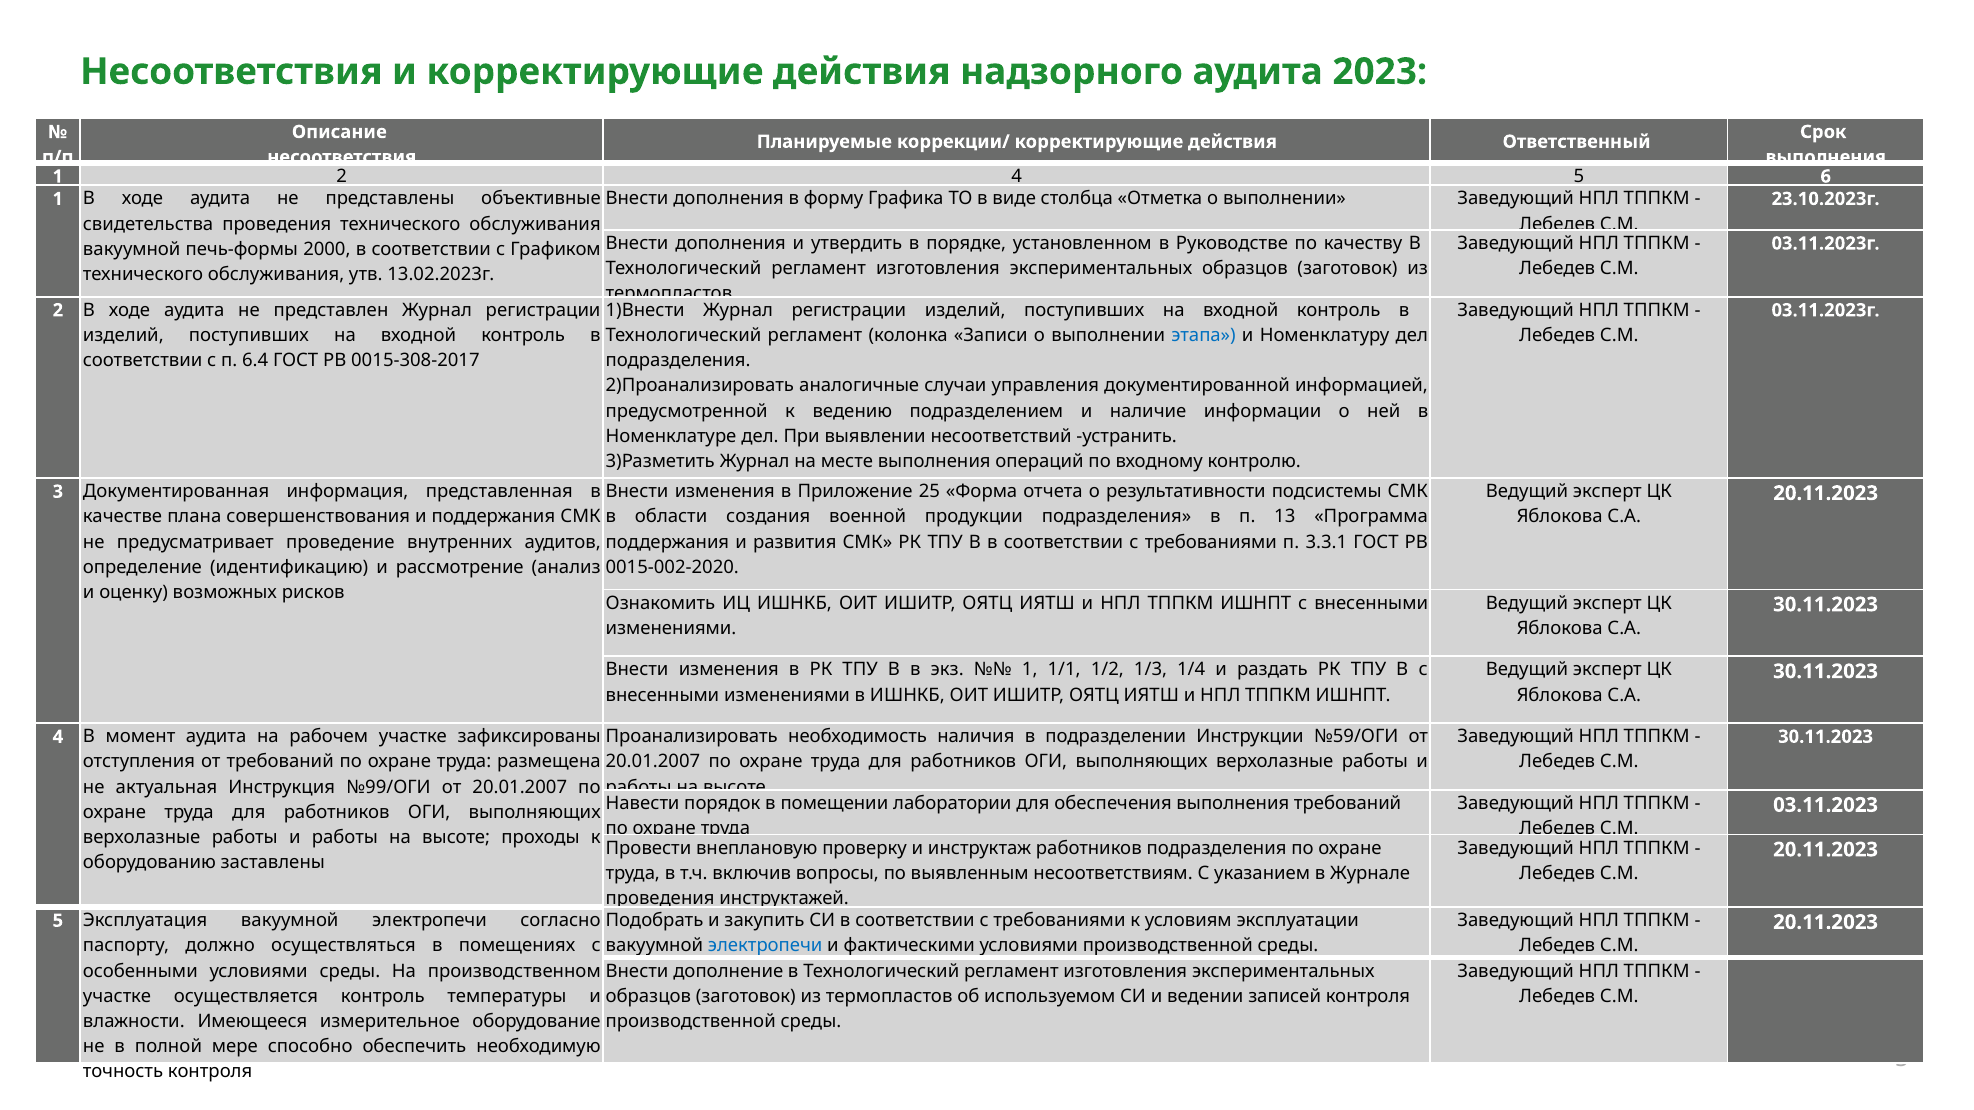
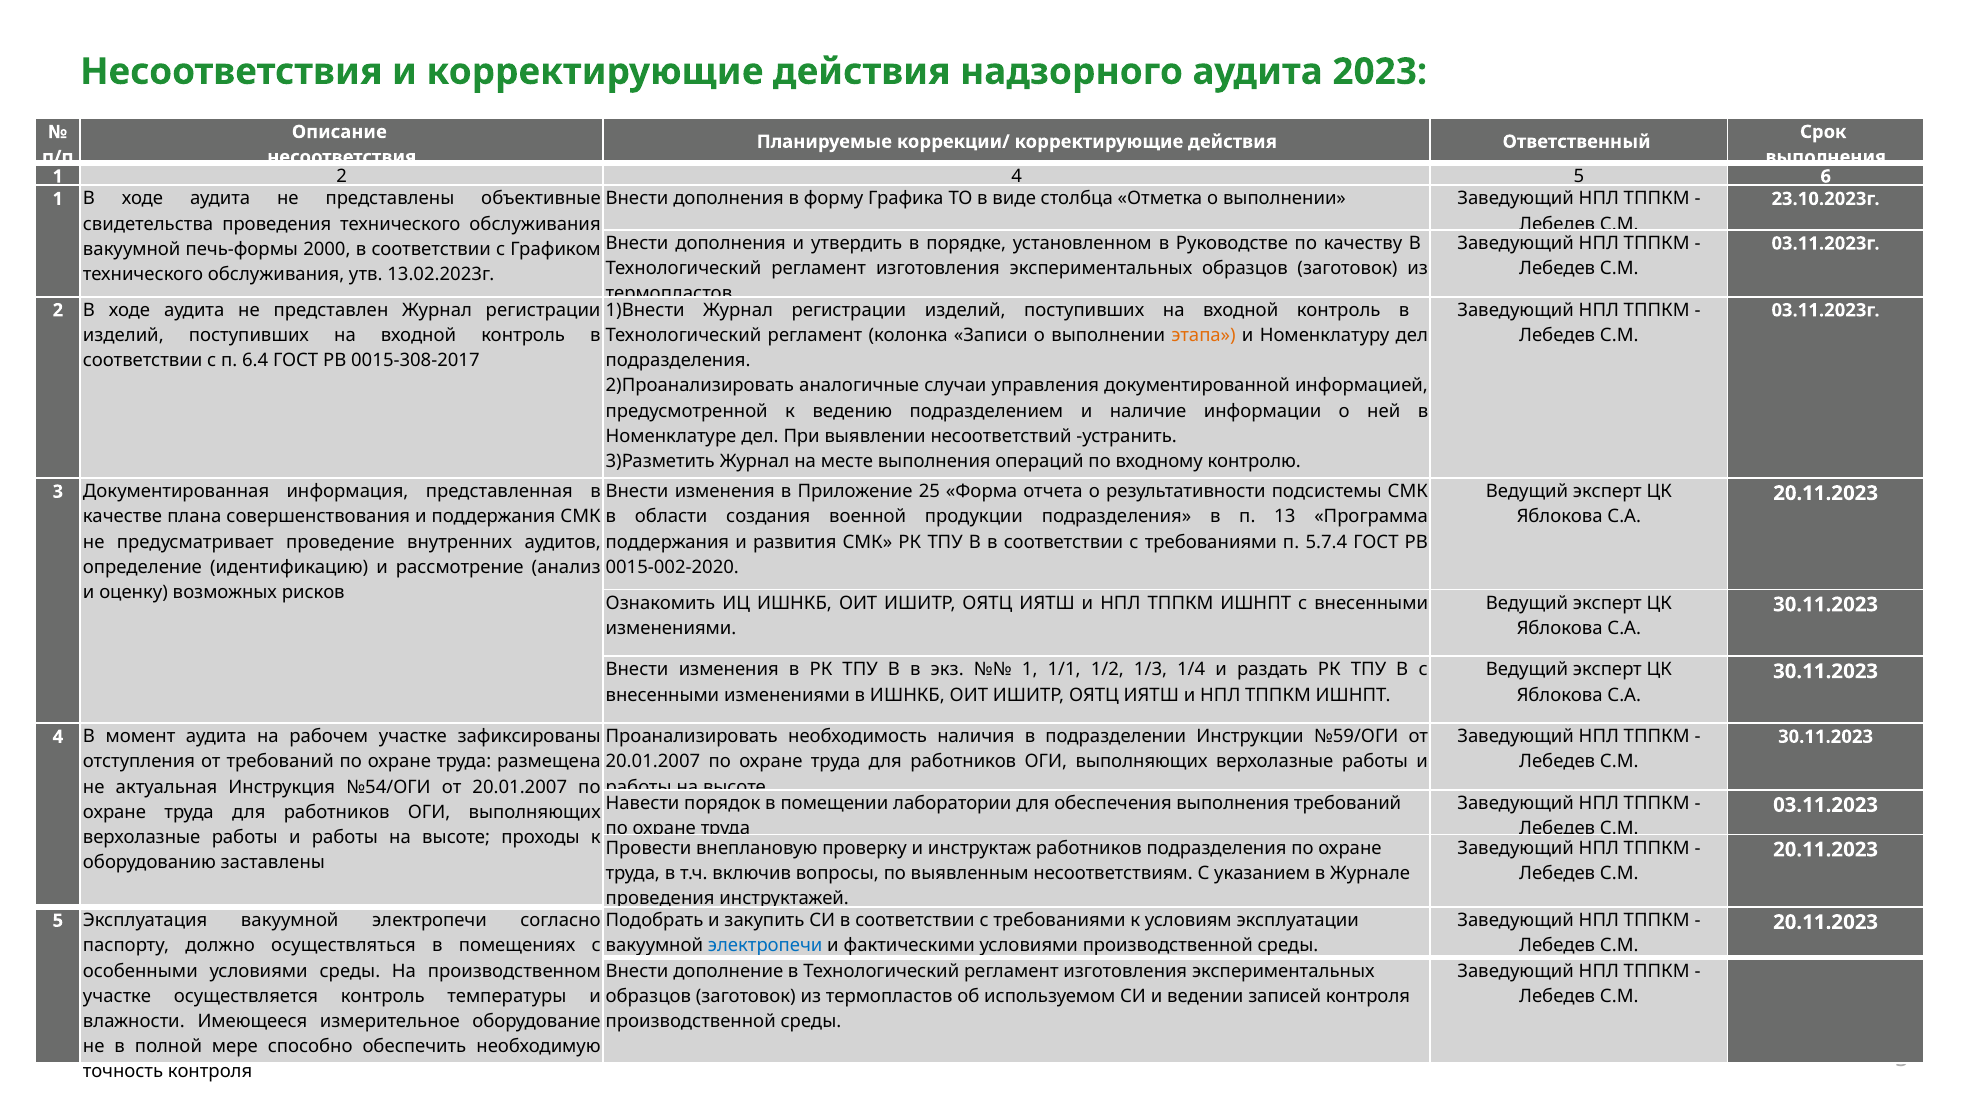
этапа colour: blue -> orange
3.3.1: 3.3.1 -> 5.7.4
№99/ОГИ: №99/ОГИ -> №54/ОГИ
